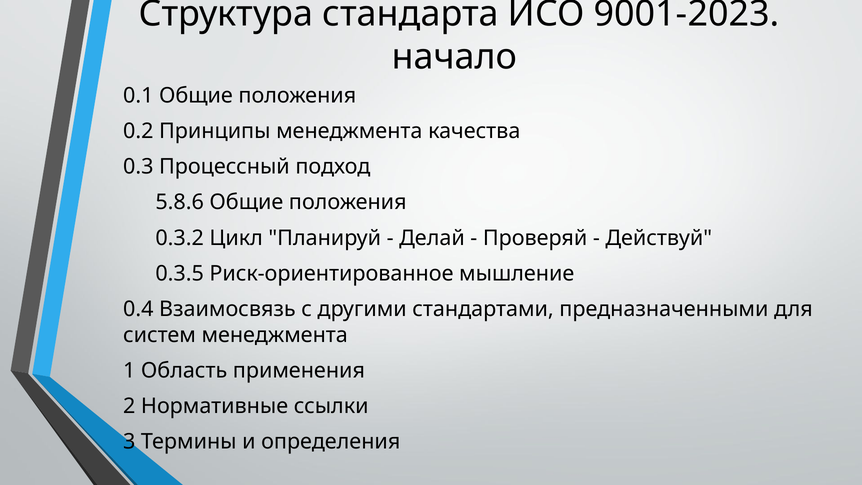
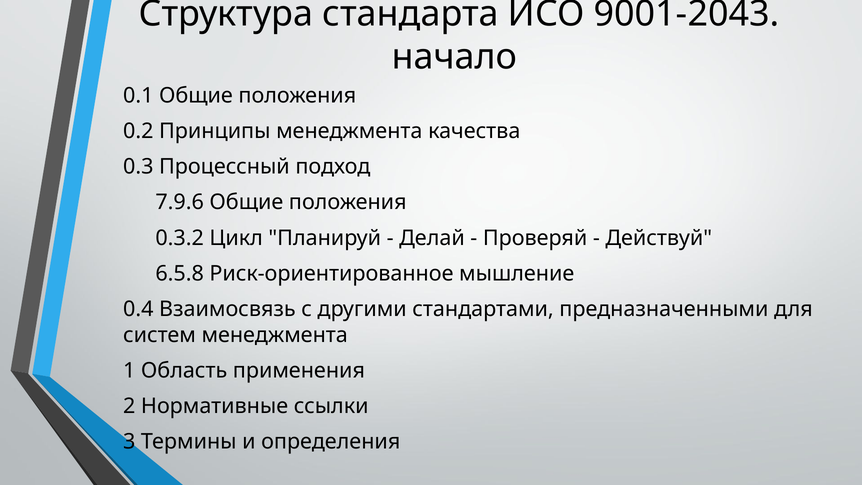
9001-2023: 9001-2023 -> 9001-2043
5.8.6: 5.8.6 -> 7.9.6
0.3.5: 0.3.5 -> 6.5.8
